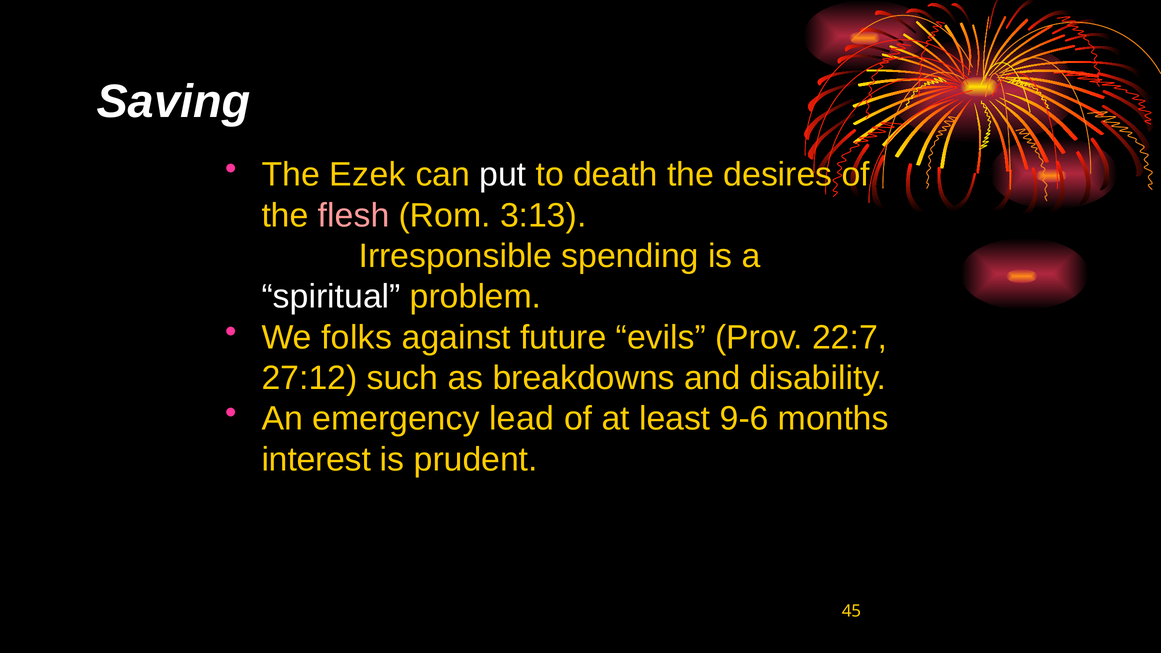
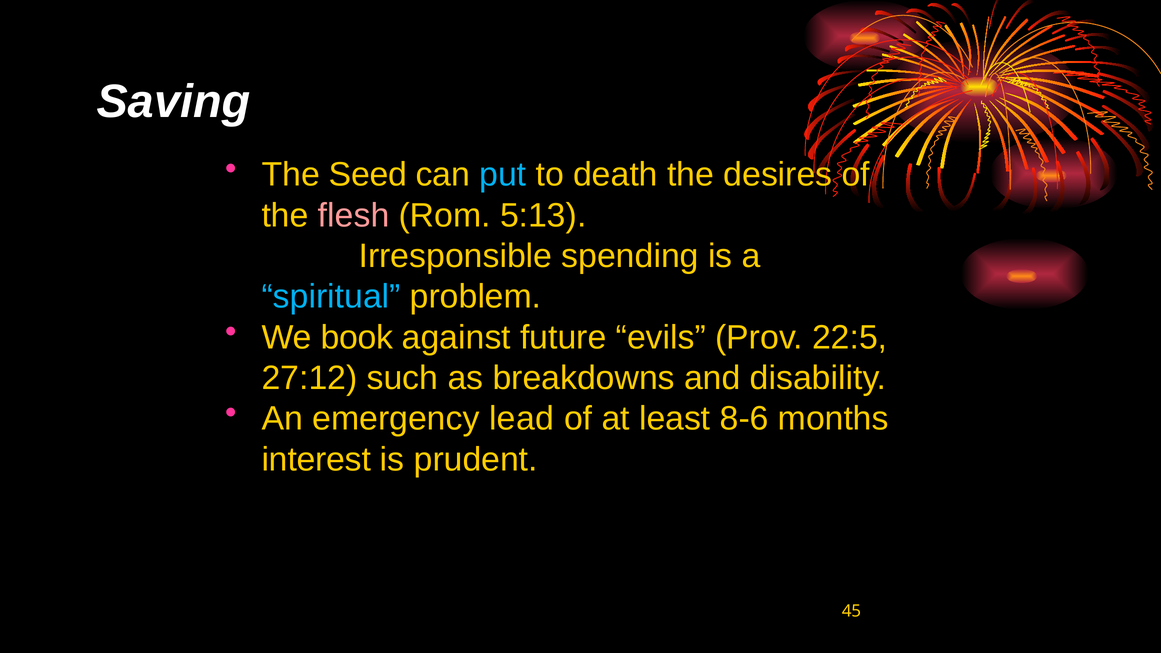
Ezek: Ezek -> Seed
put colour: white -> light blue
3:13: 3:13 -> 5:13
spiritual colour: white -> light blue
folks: folks -> book
22:7: 22:7 -> 22:5
9-6: 9-6 -> 8-6
